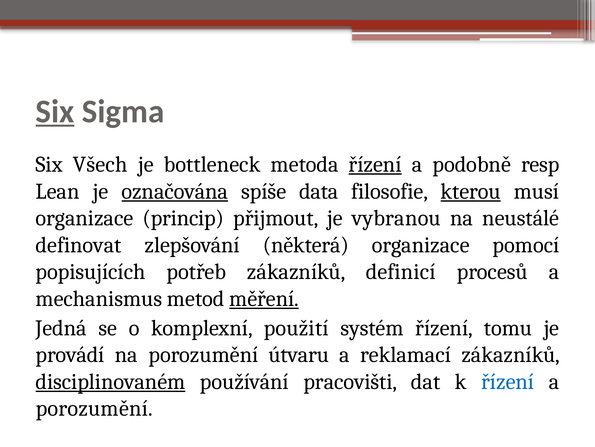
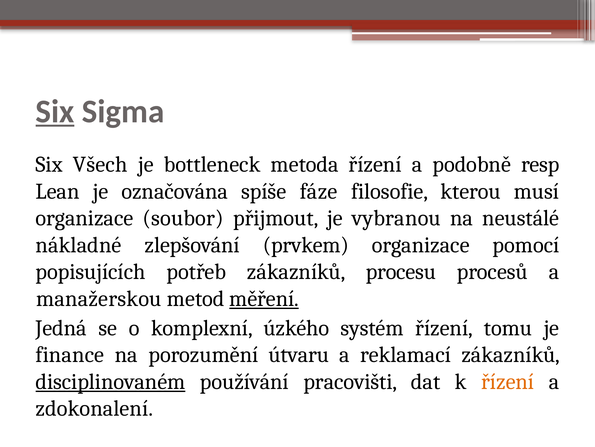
řízení at (375, 164) underline: present -> none
označována underline: present -> none
data: data -> fáze
kterou underline: present -> none
princip: princip -> soubor
definovat: definovat -> nákladné
některá: některá -> prvkem
definicí: definicí -> procesu
mechanismus: mechanismus -> manažerskou
použití: použití -> úzkého
provádí: provádí -> finance
řízení at (508, 381) colour: blue -> orange
porozumění at (94, 408): porozumění -> zdokonalení
